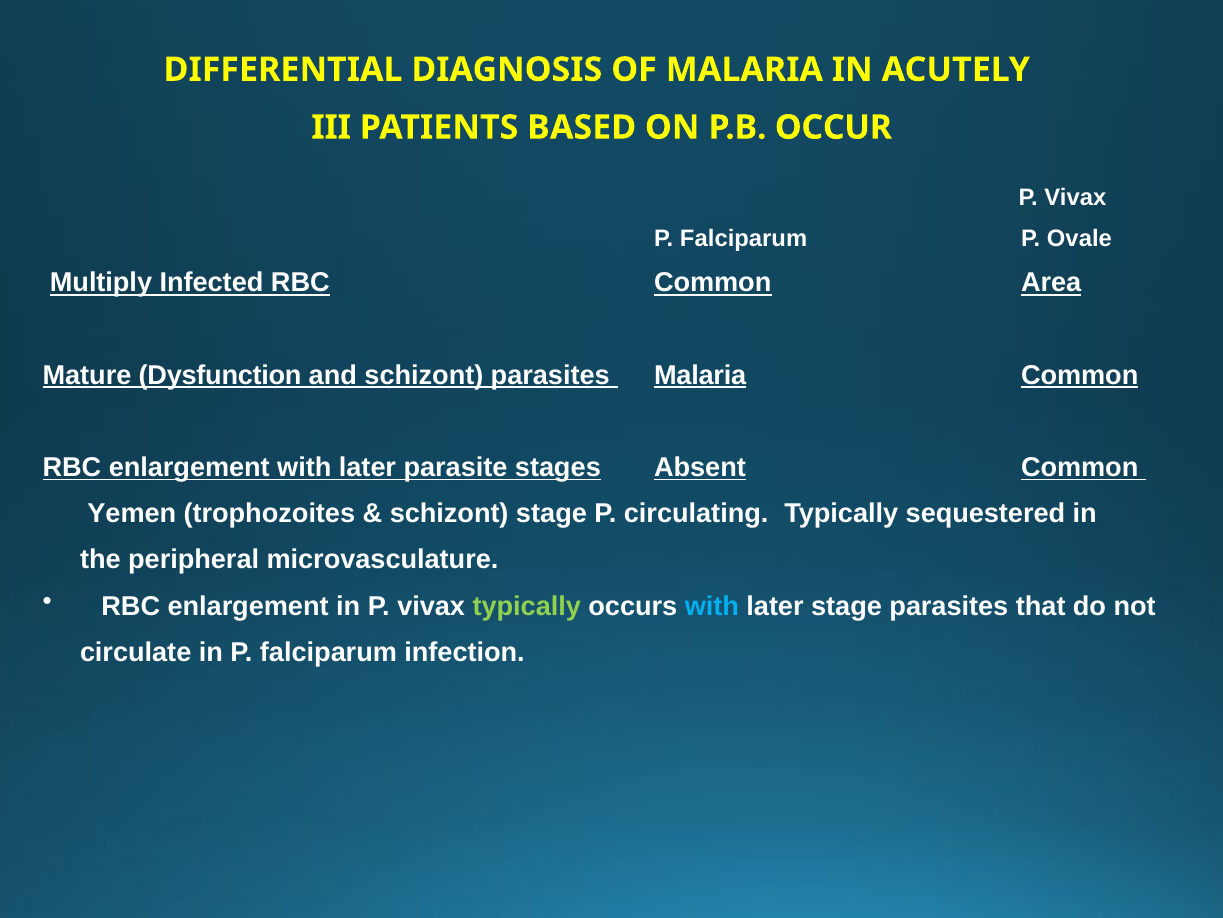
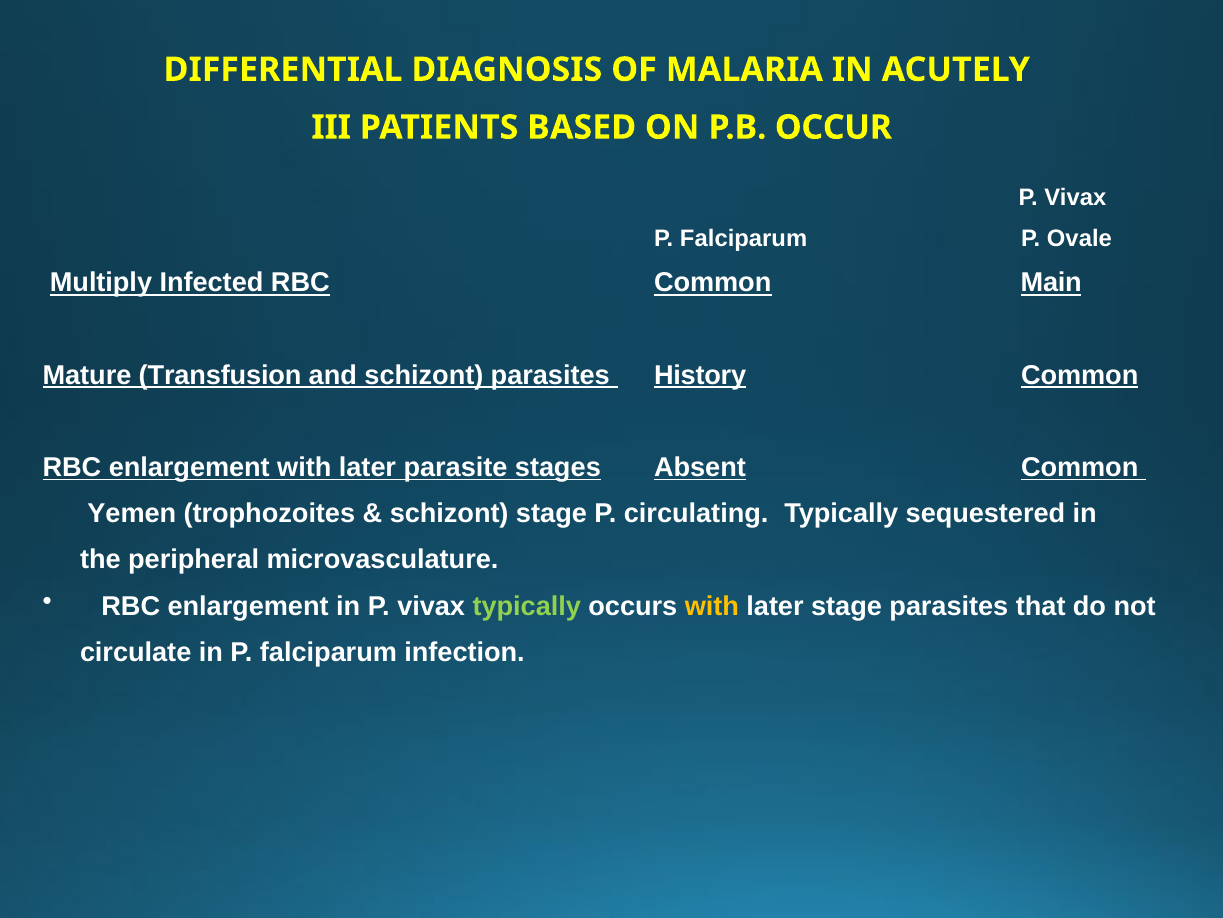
Area: Area -> Main
Dysfunction: Dysfunction -> Transfusion
parasites Malaria: Malaria -> History
with at (712, 606) colour: light blue -> yellow
